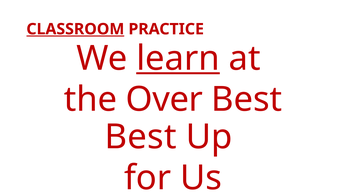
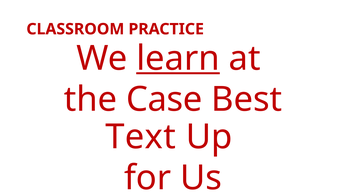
CLASSROOM underline: present -> none
Over: Over -> Case
Best at (141, 137): Best -> Text
